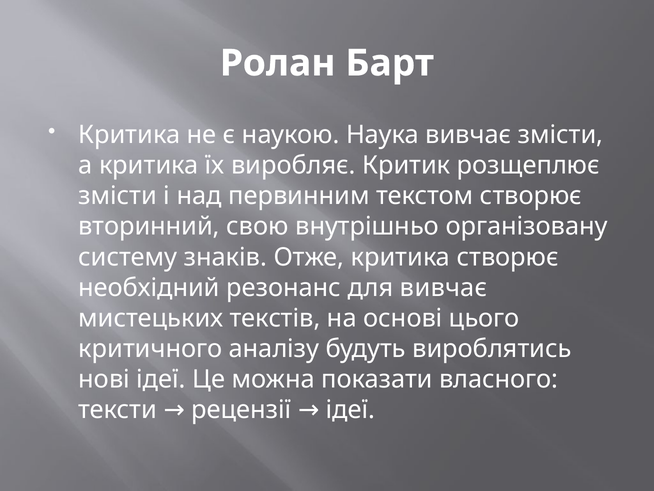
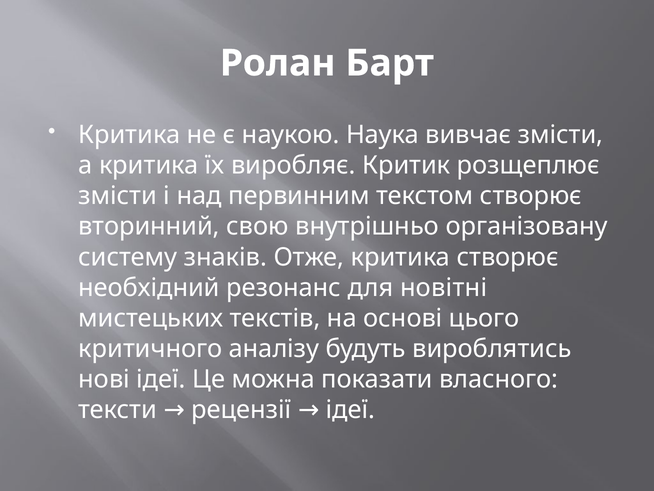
для вивчає: вивчає -> новітні
